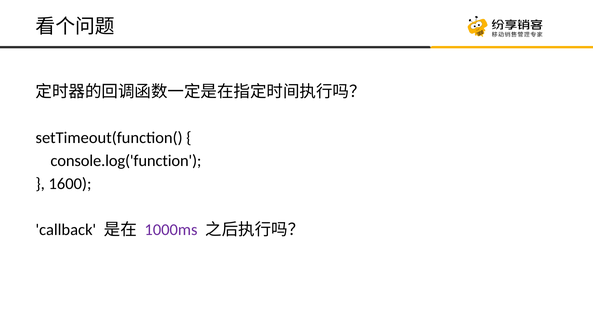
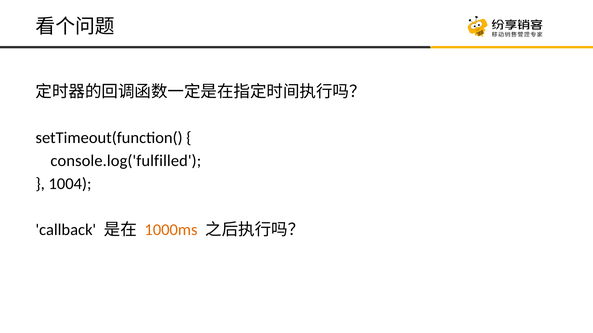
console.log('function: console.log('function -> console.log('fulfilled
1600: 1600 -> 1004
1000ms colour: purple -> orange
